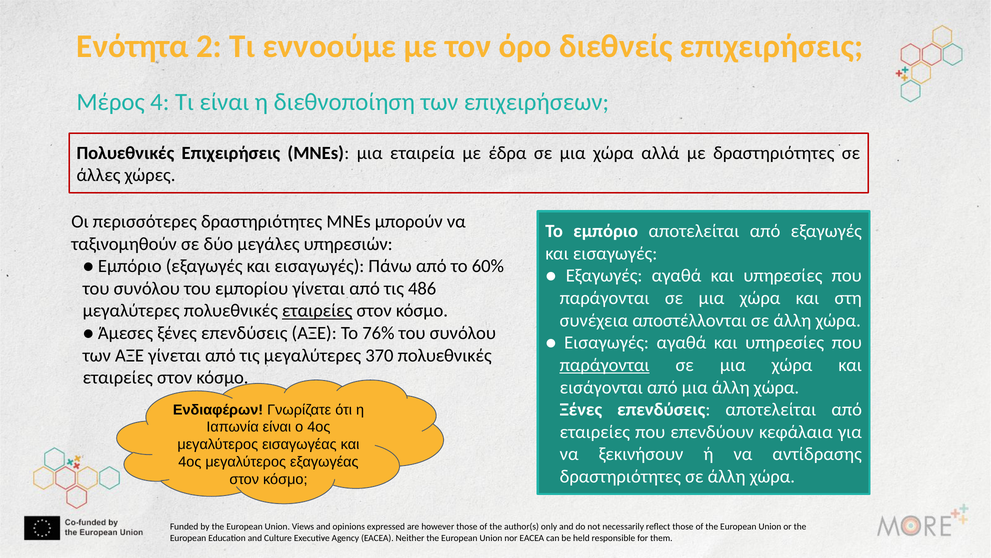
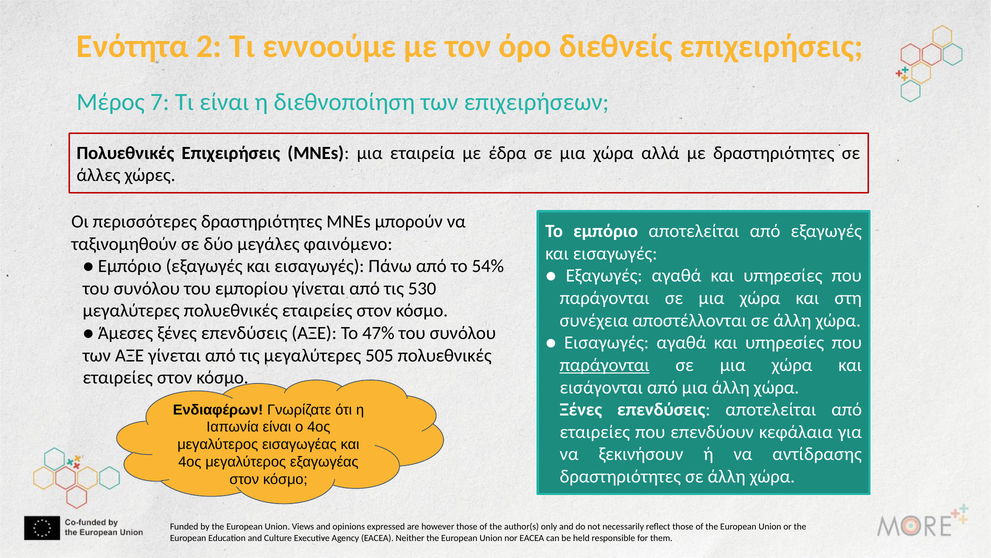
4: 4 -> 7
υπηρεσιών: υπηρεσιών -> φαινόμενο
60%: 60% -> 54%
486: 486 -> 530
εταιρείες at (317, 311) underline: present -> none
76%: 76% -> 47%
370: 370 -> 505
